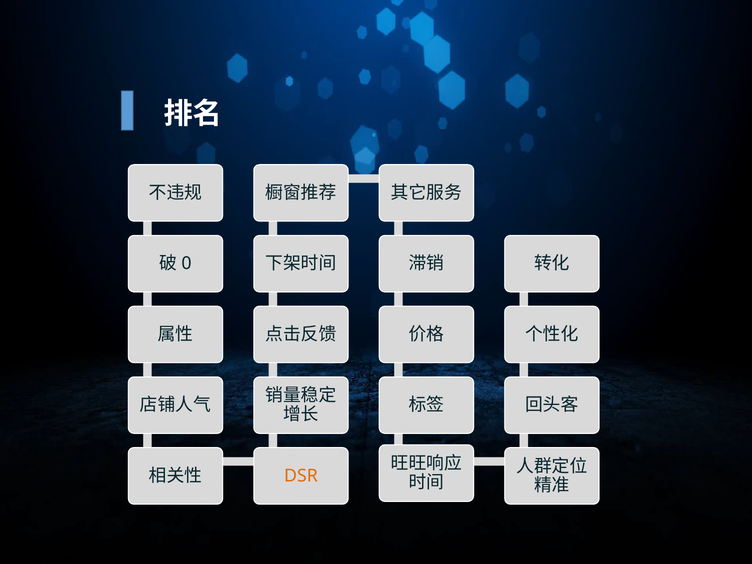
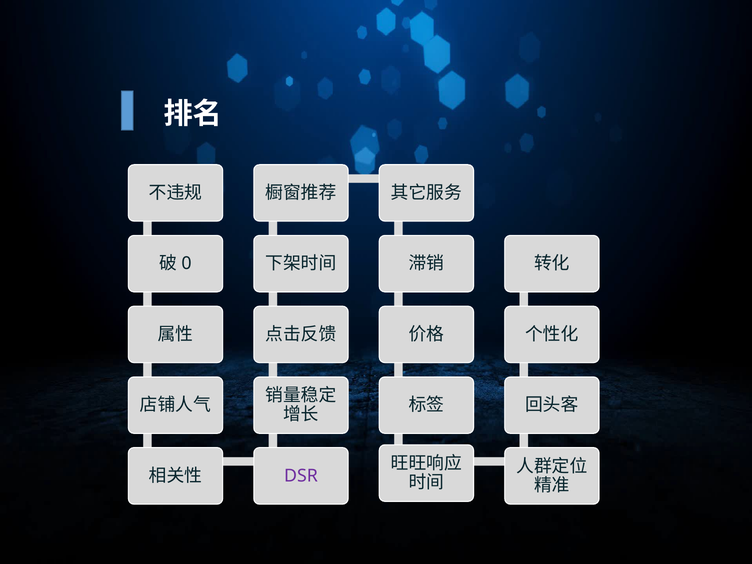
DSR colour: orange -> purple
